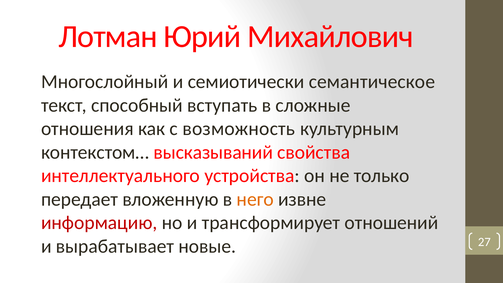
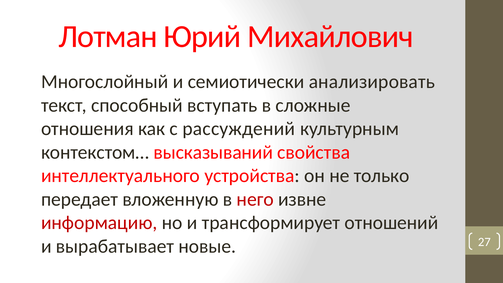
семантическое: семантическое -> анализировать
возможность: возможность -> рассуждений
него colour: orange -> red
